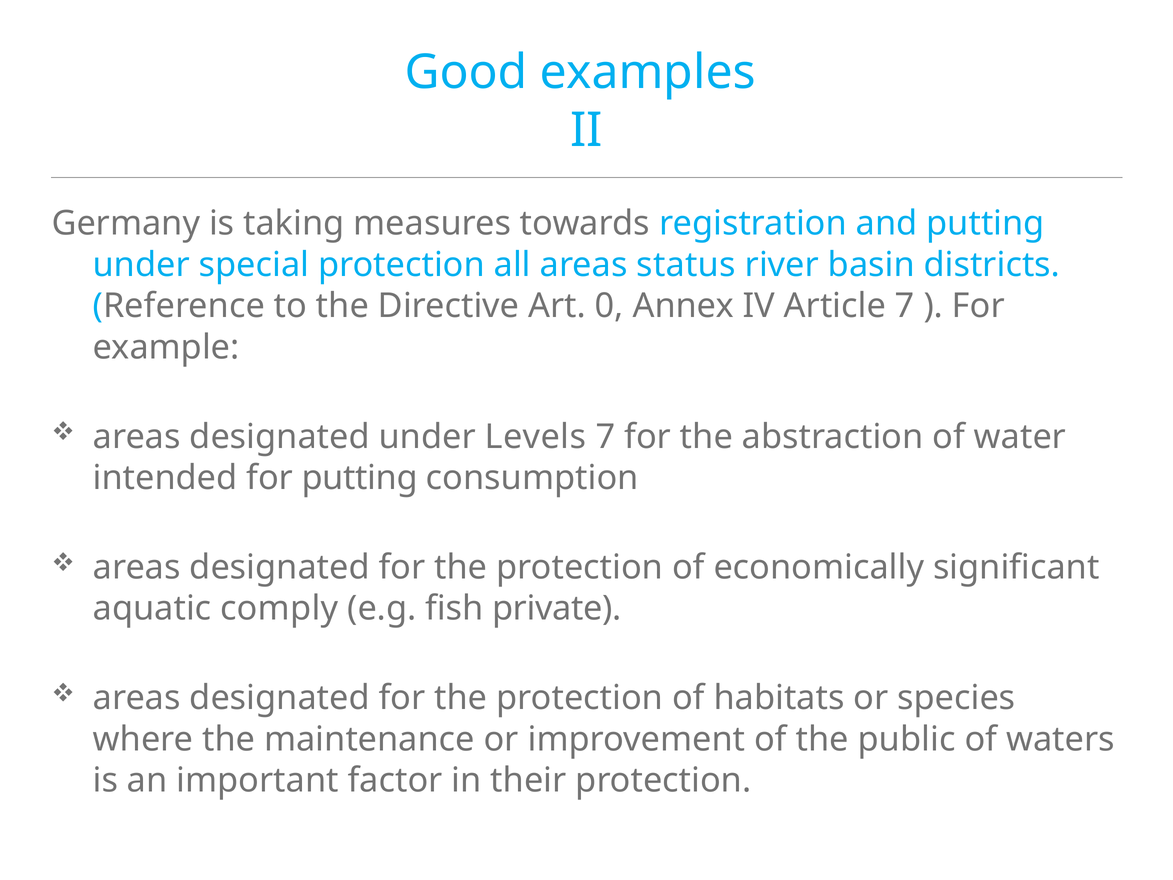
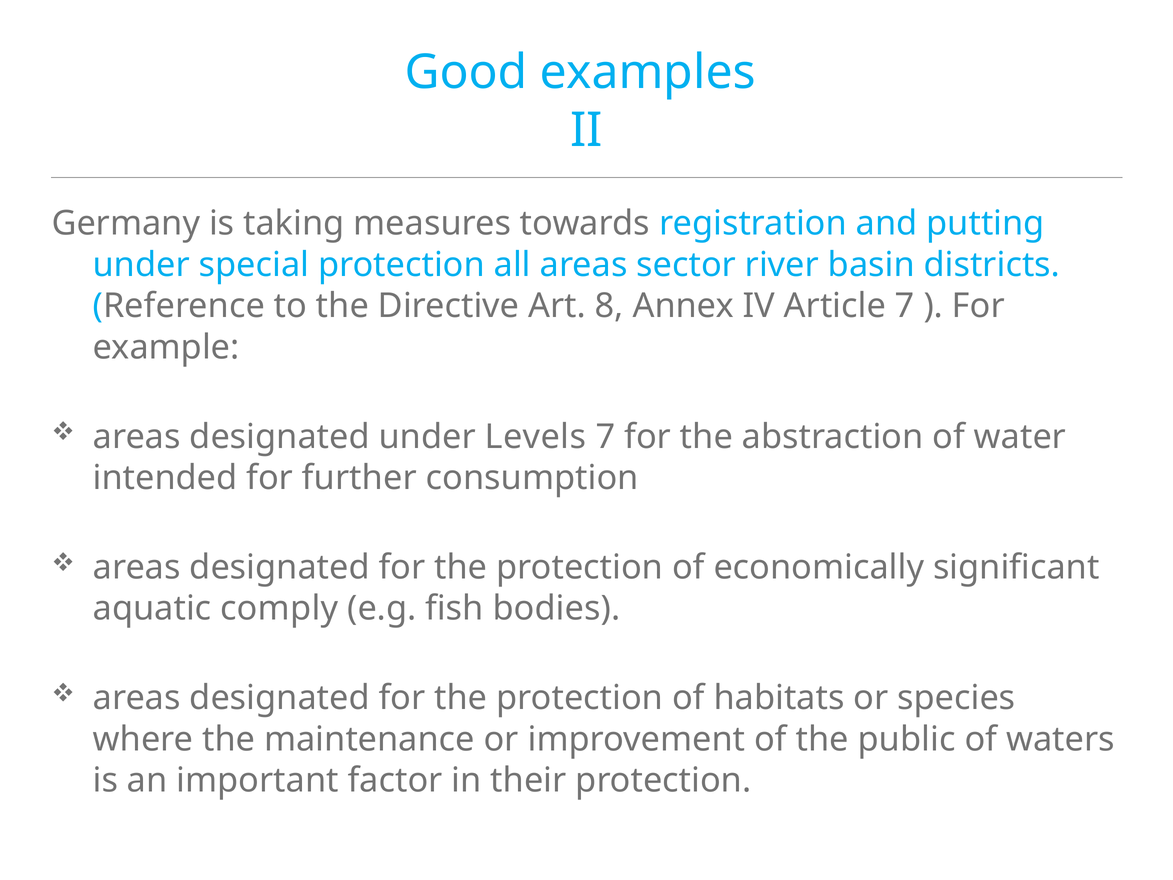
status: status -> sector
0: 0 -> 8
for putting: putting -> further
private: private -> bodies
